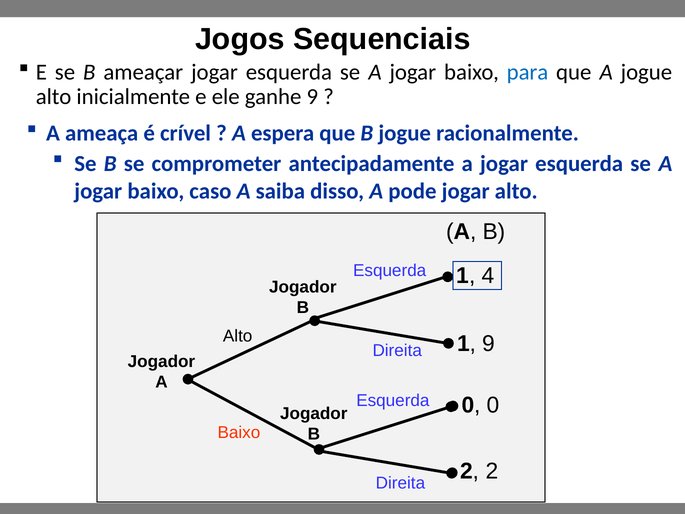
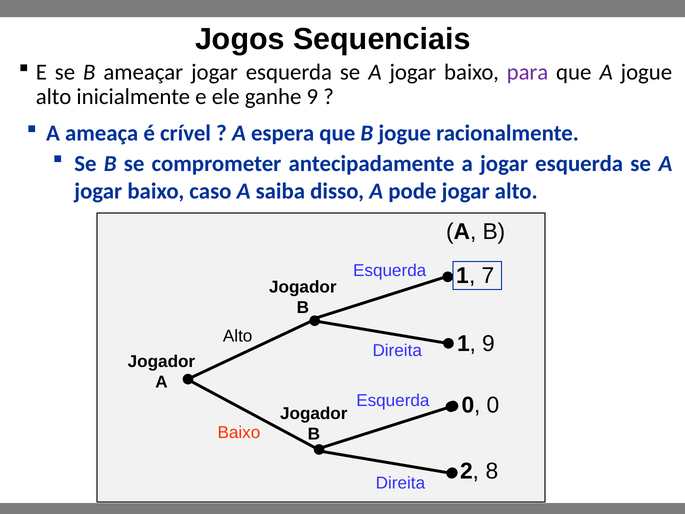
para colour: blue -> purple
4: 4 -> 7
2 2: 2 -> 8
